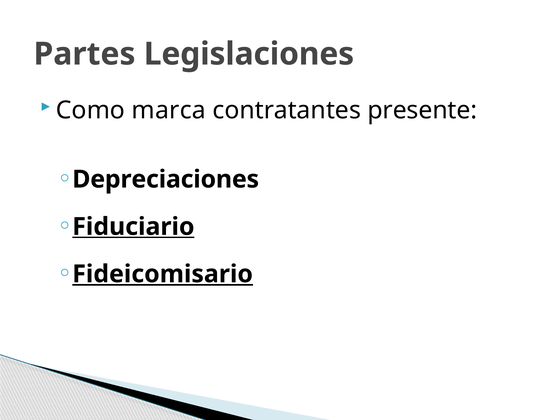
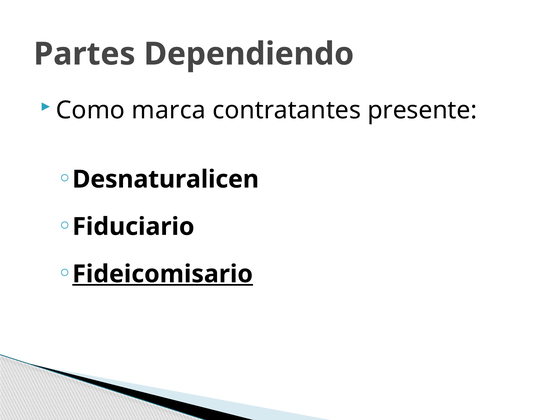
Legislaciones: Legislaciones -> Dependiendo
Depreciaciones: Depreciaciones -> Desnaturalicen
Fiduciario underline: present -> none
